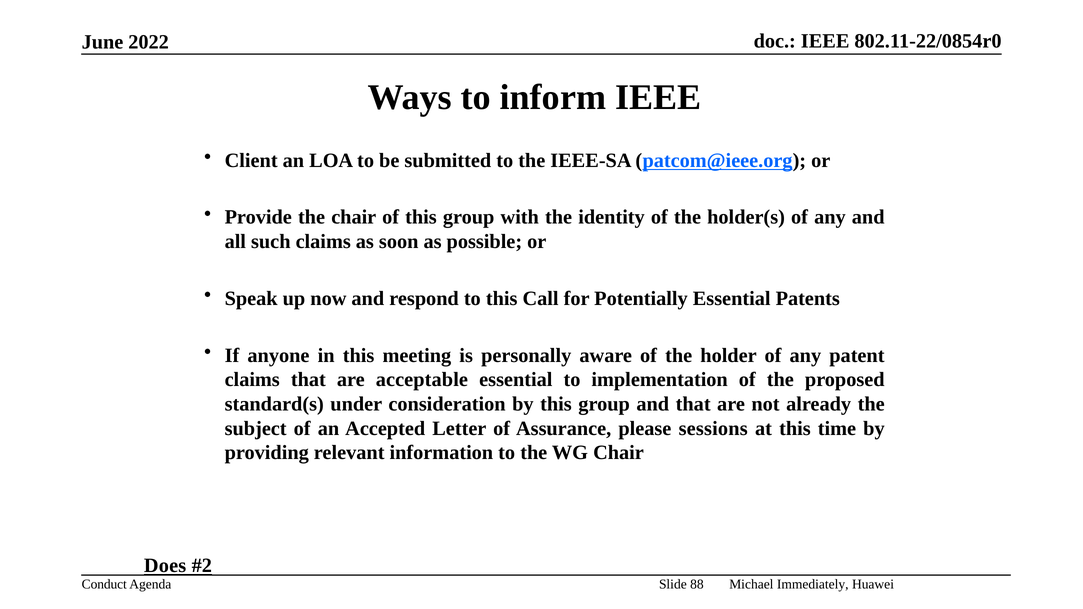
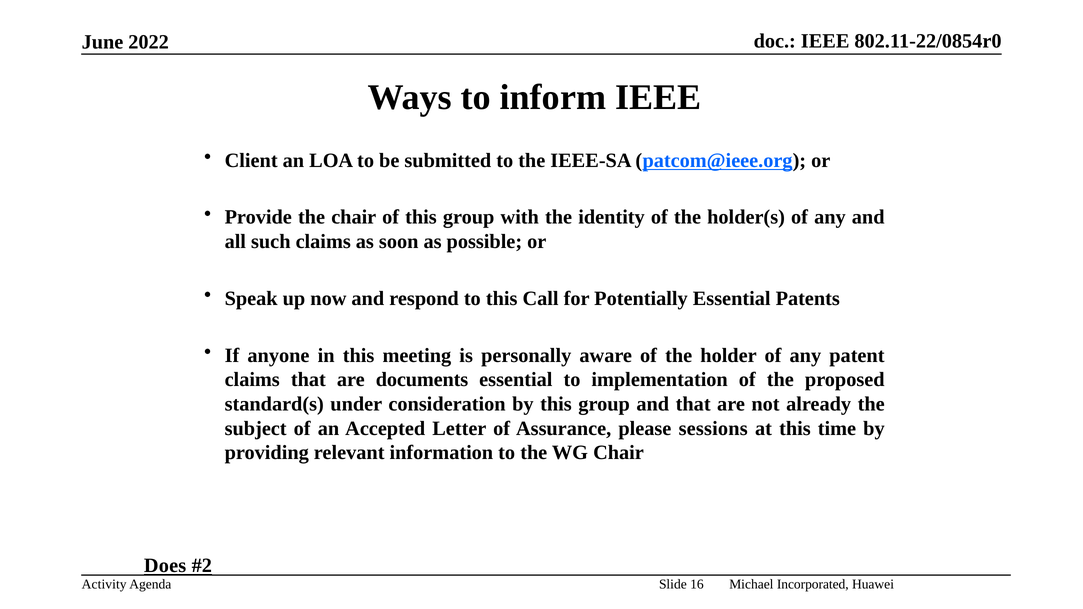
acceptable: acceptable -> documents
Conduct: Conduct -> Activity
88: 88 -> 16
Immediately: Immediately -> Incorporated
